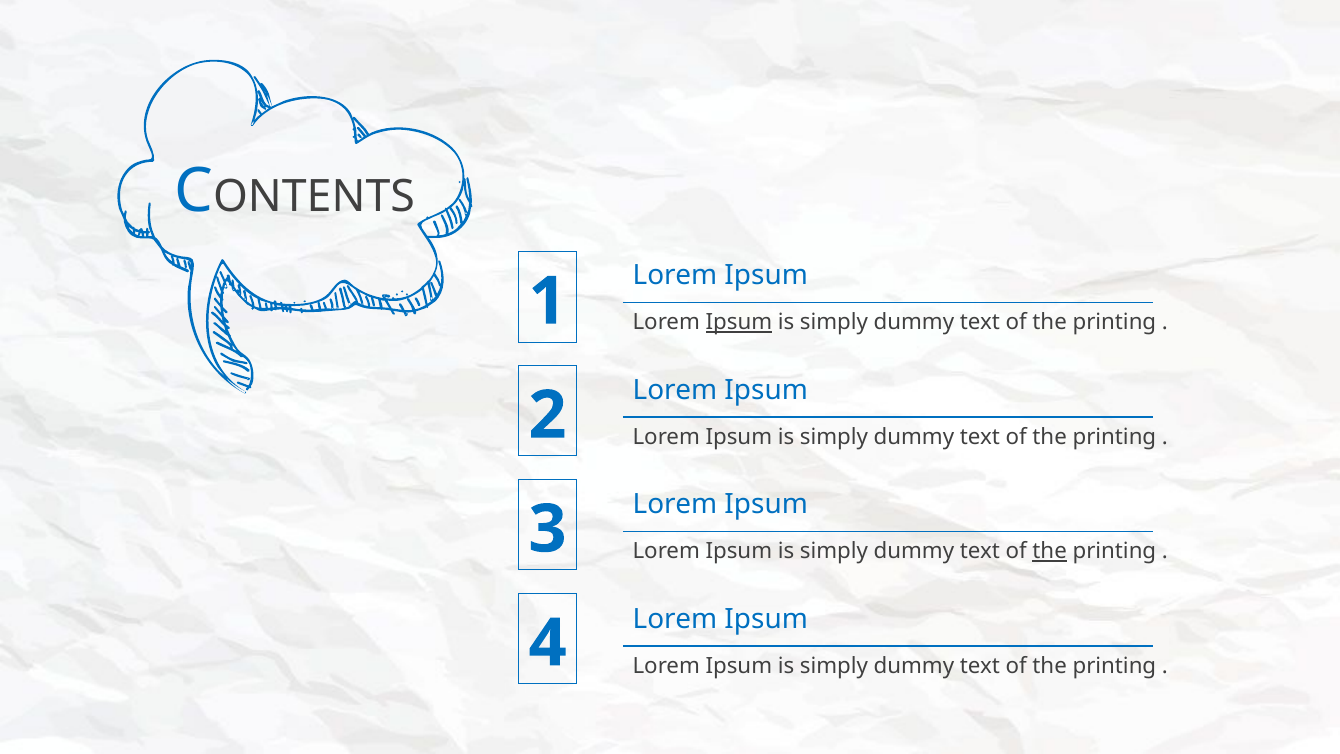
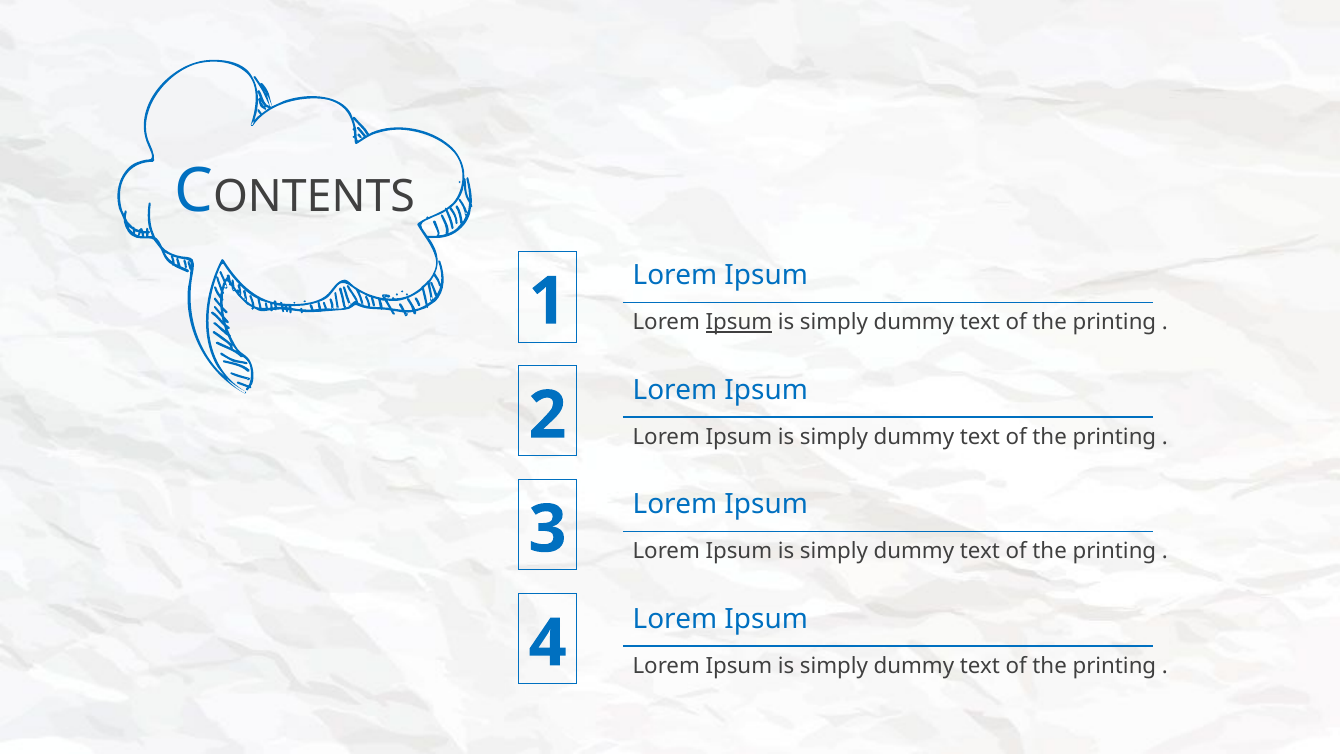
the at (1050, 551) underline: present -> none
